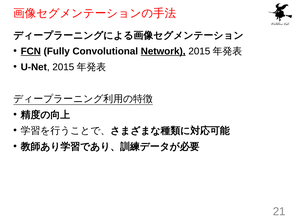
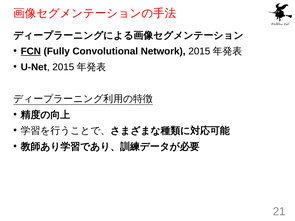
Network underline: present -> none
